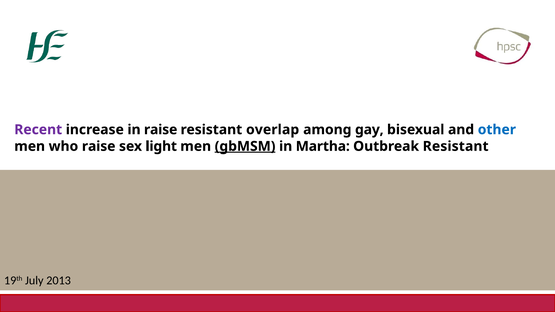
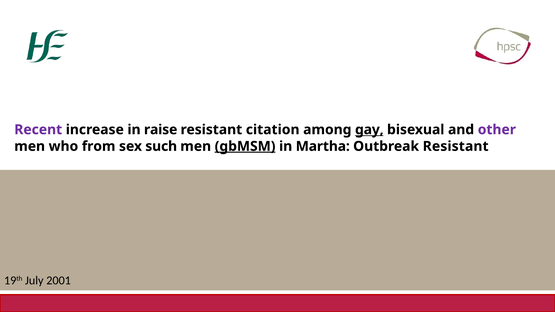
overlap: overlap -> citation
gay underline: none -> present
other colour: blue -> purple
who raise: raise -> from
light: light -> such
2013: 2013 -> 2001
